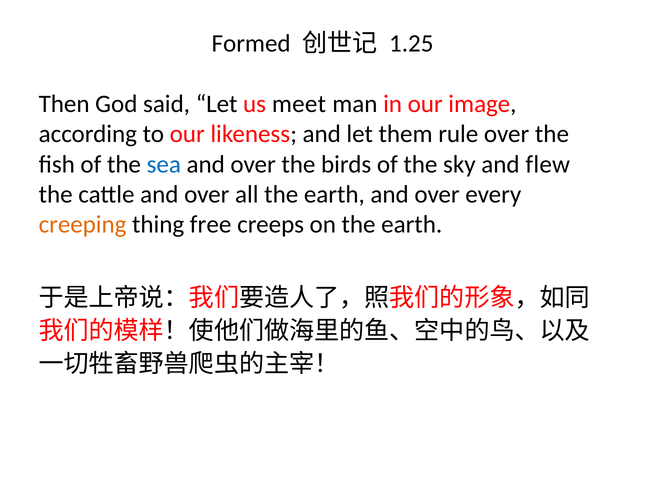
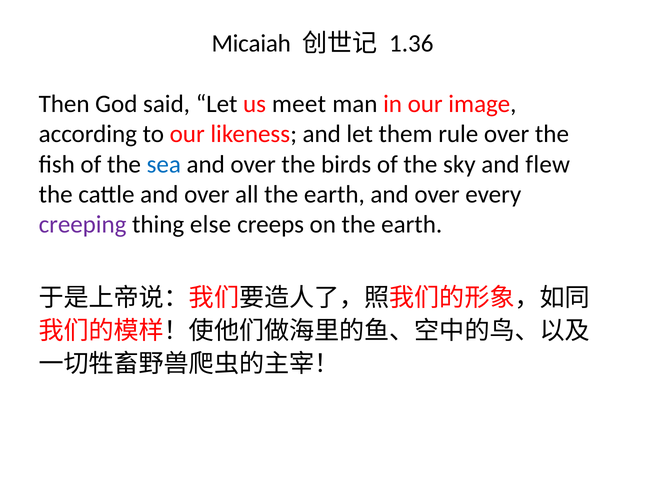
Formed: Formed -> Micaiah
1.25: 1.25 -> 1.36
creeping colour: orange -> purple
free: free -> else
